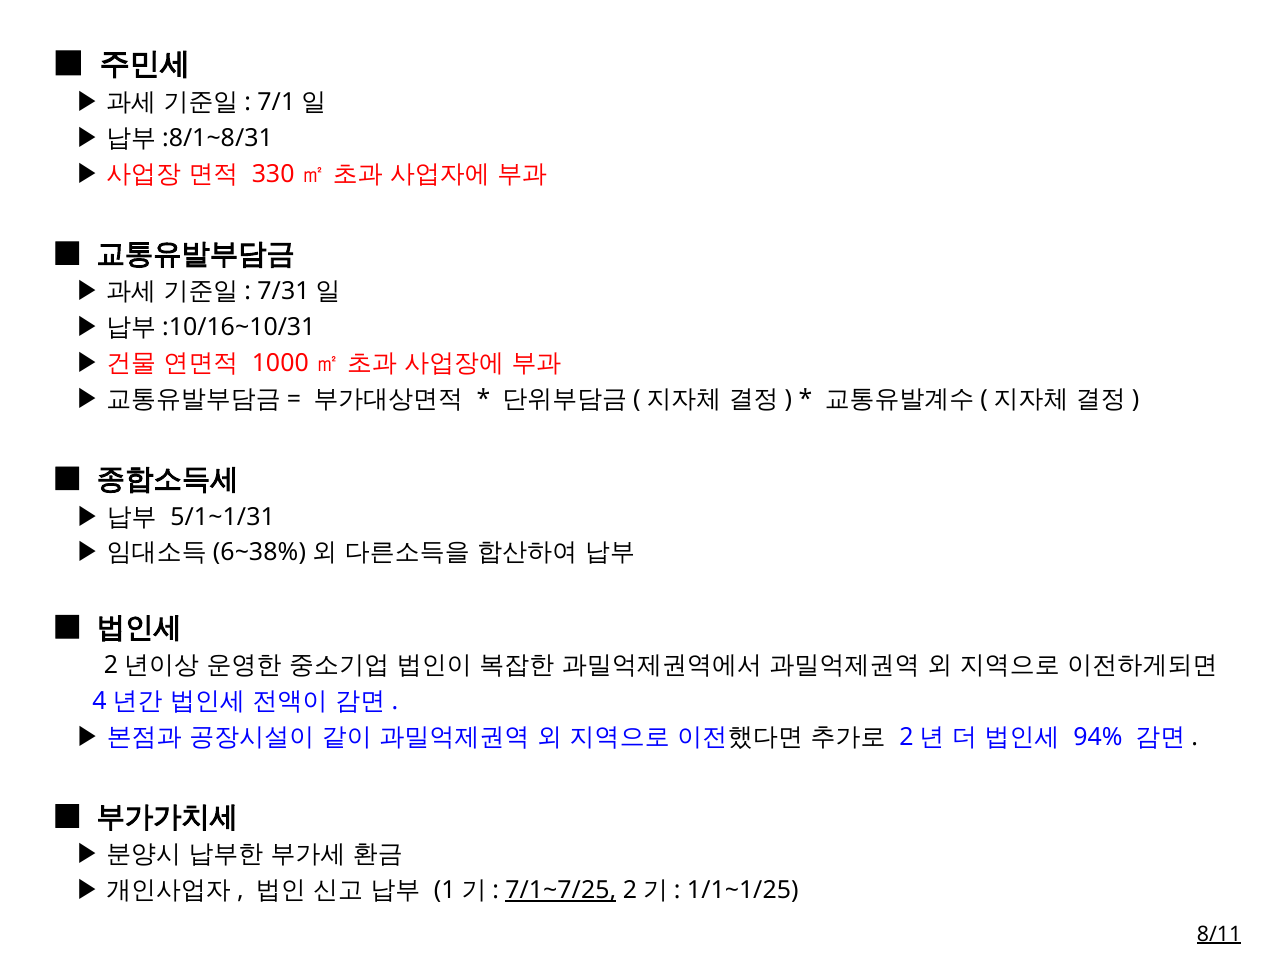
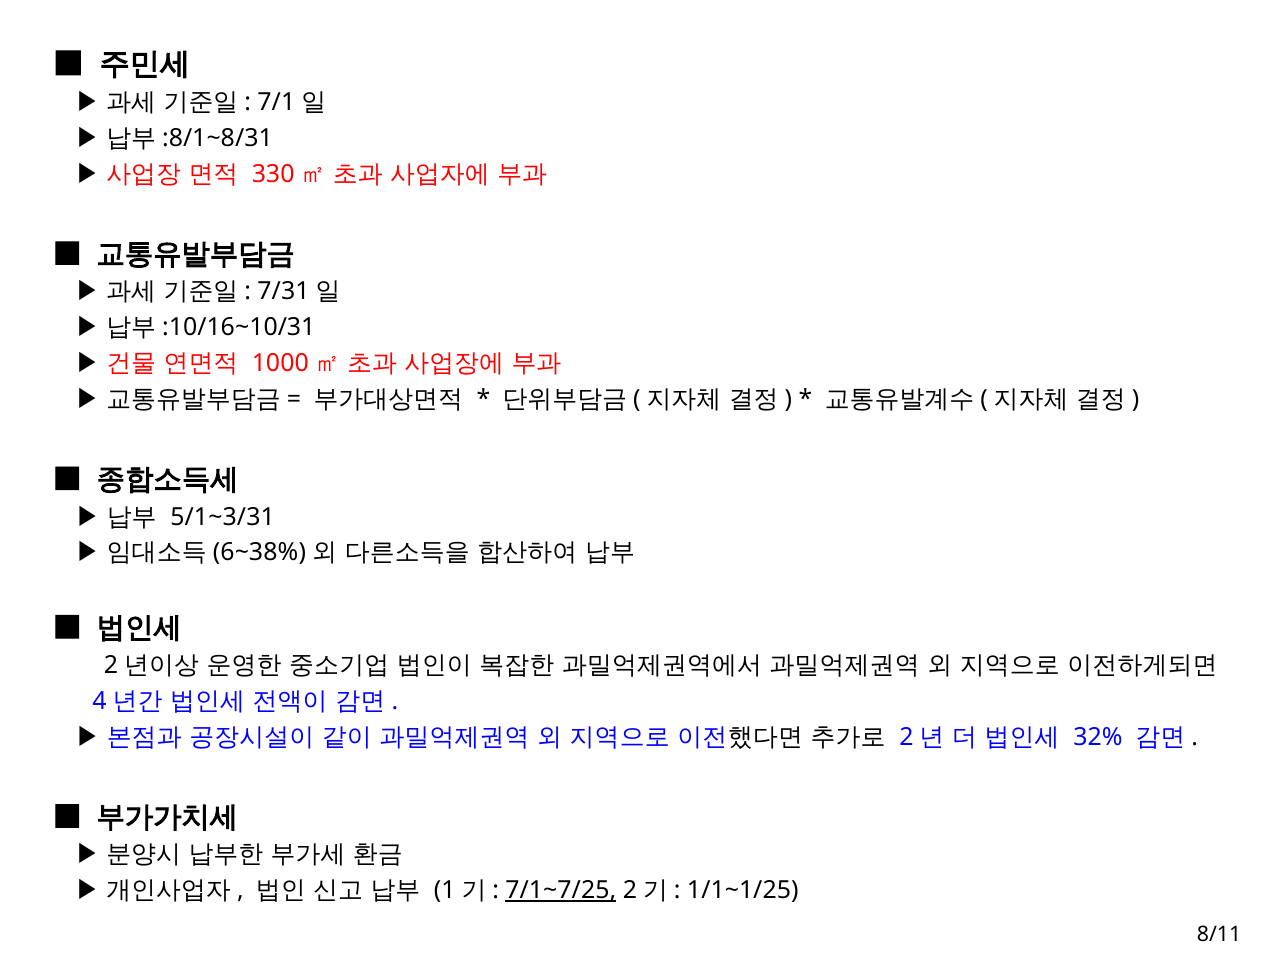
5/1~1/31: 5/1~1/31 -> 5/1~3/31
94%: 94% -> 32%
8/11 underline: present -> none
